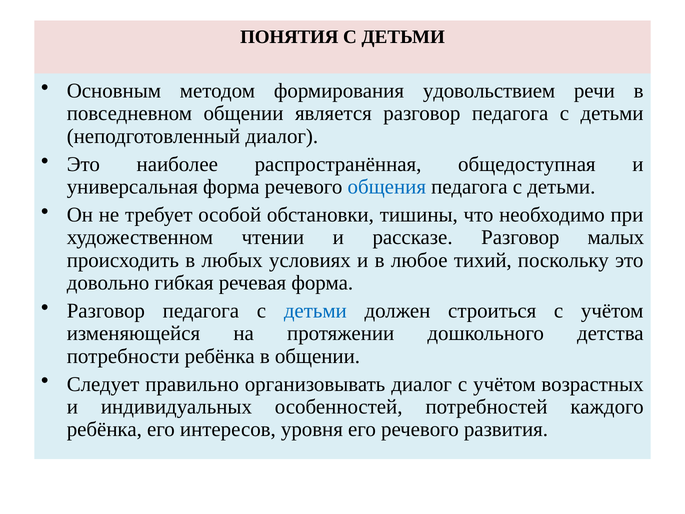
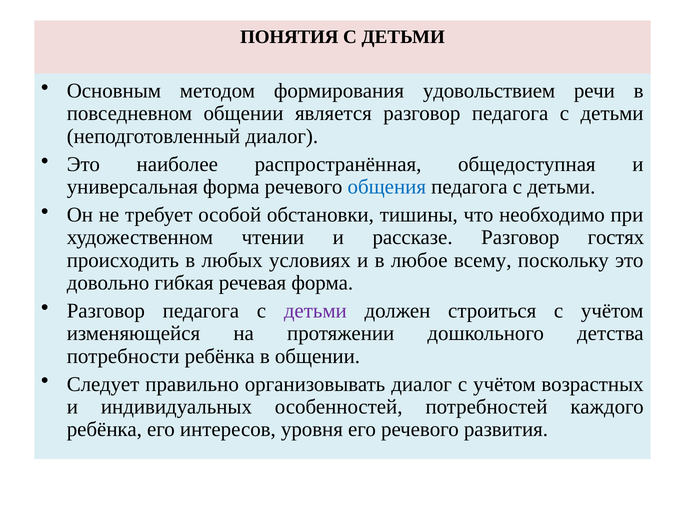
малых: малых -> гостях
тихий: тихий -> всему
детьми at (315, 311) colour: blue -> purple
